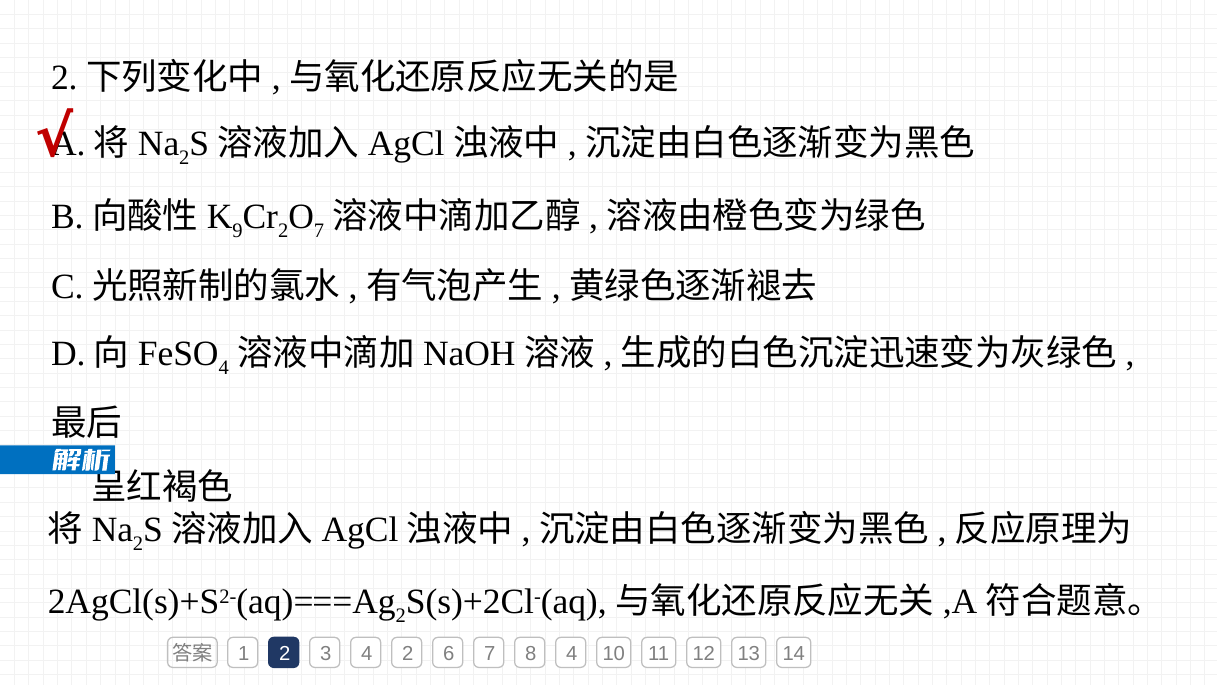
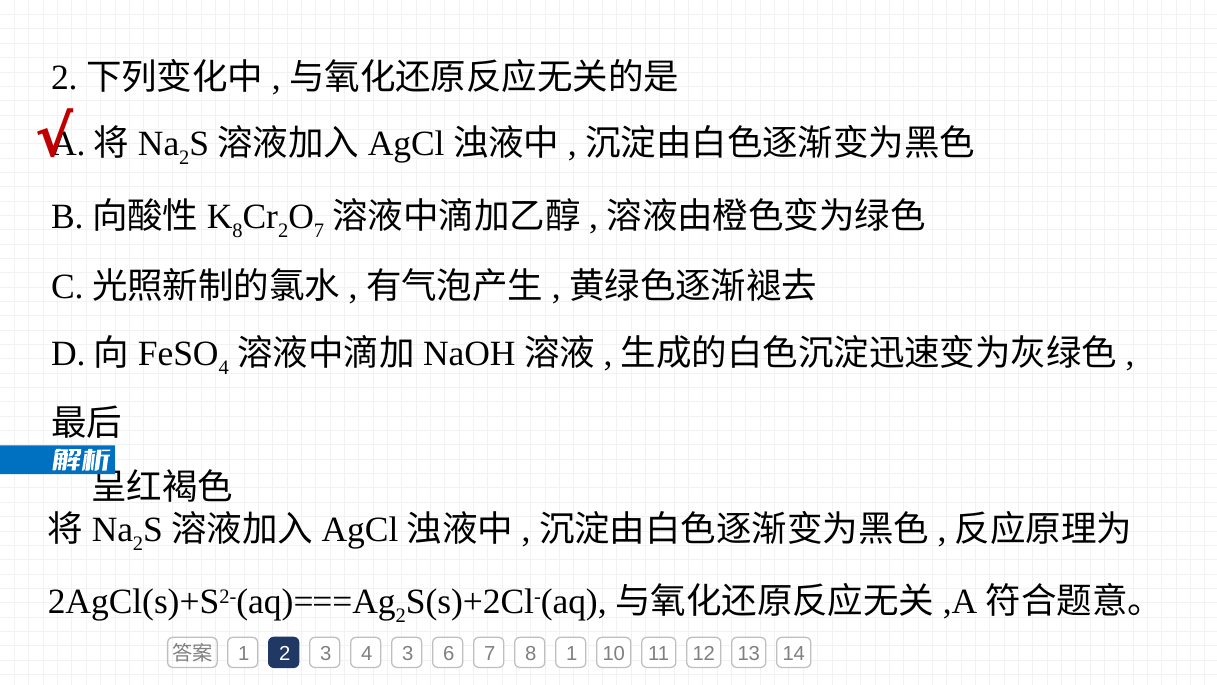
9 at (238, 231): 9 -> 8
4 2: 2 -> 3
8 4: 4 -> 1
